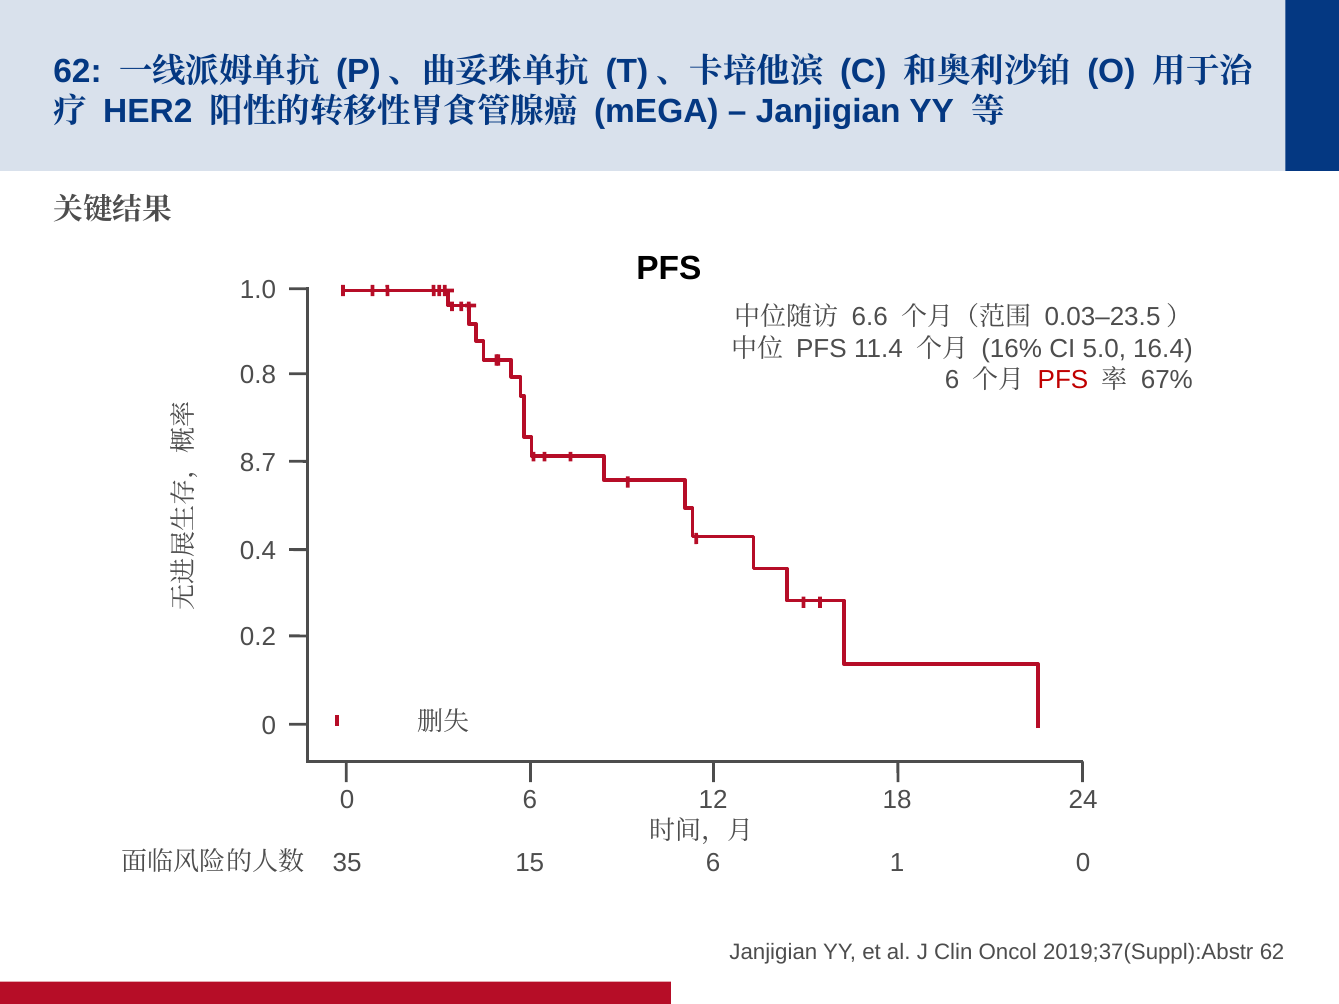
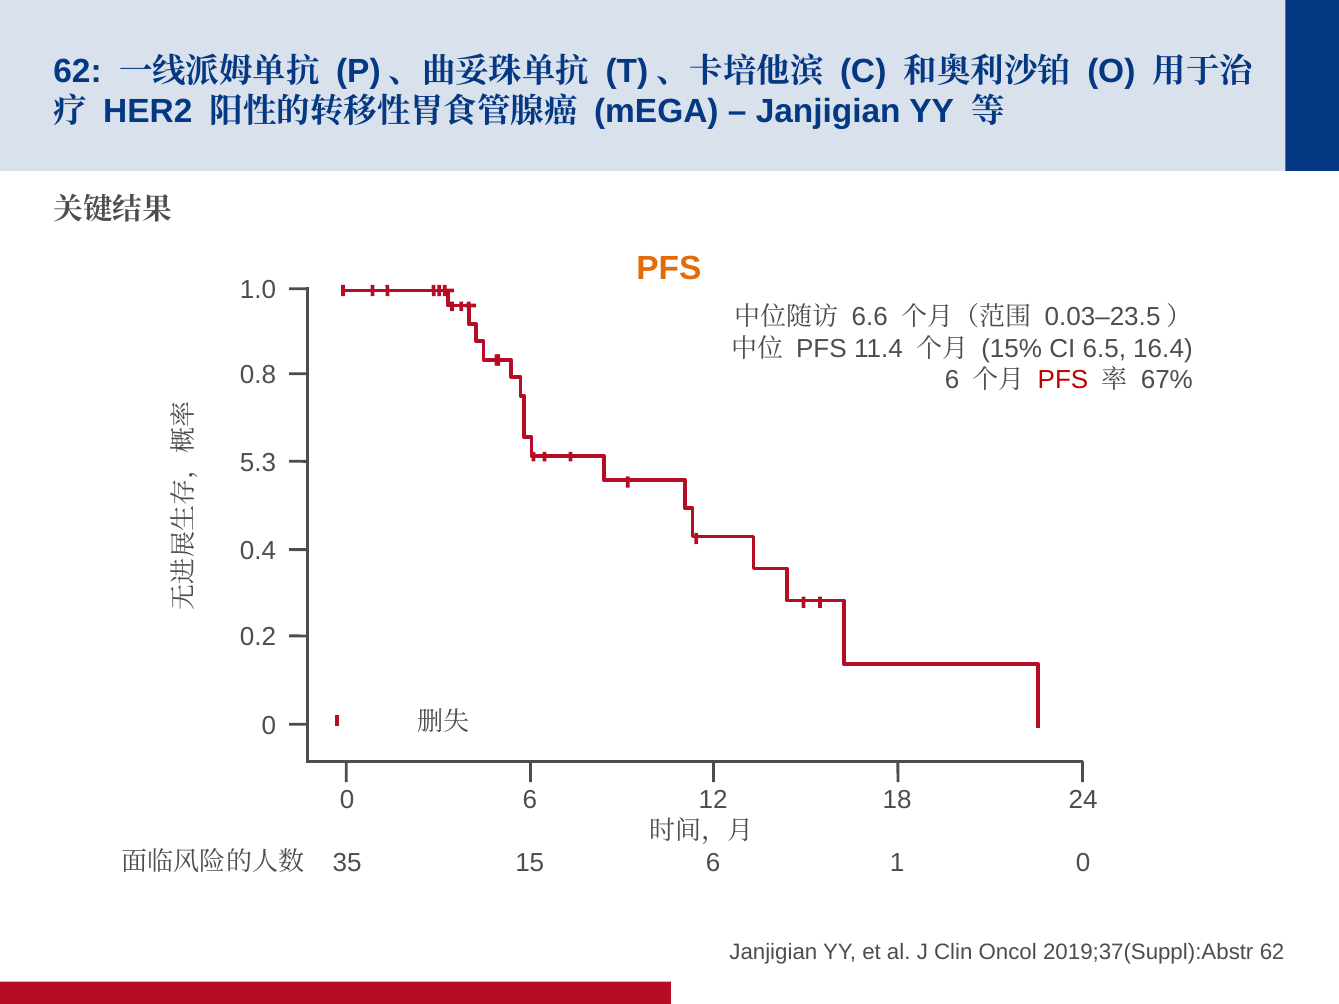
PFS at (669, 268) colour: black -> orange
16%: 16% -> 15%
5.0: 5.0 -> 6.5
8.7: 8.7 -> 5.3
